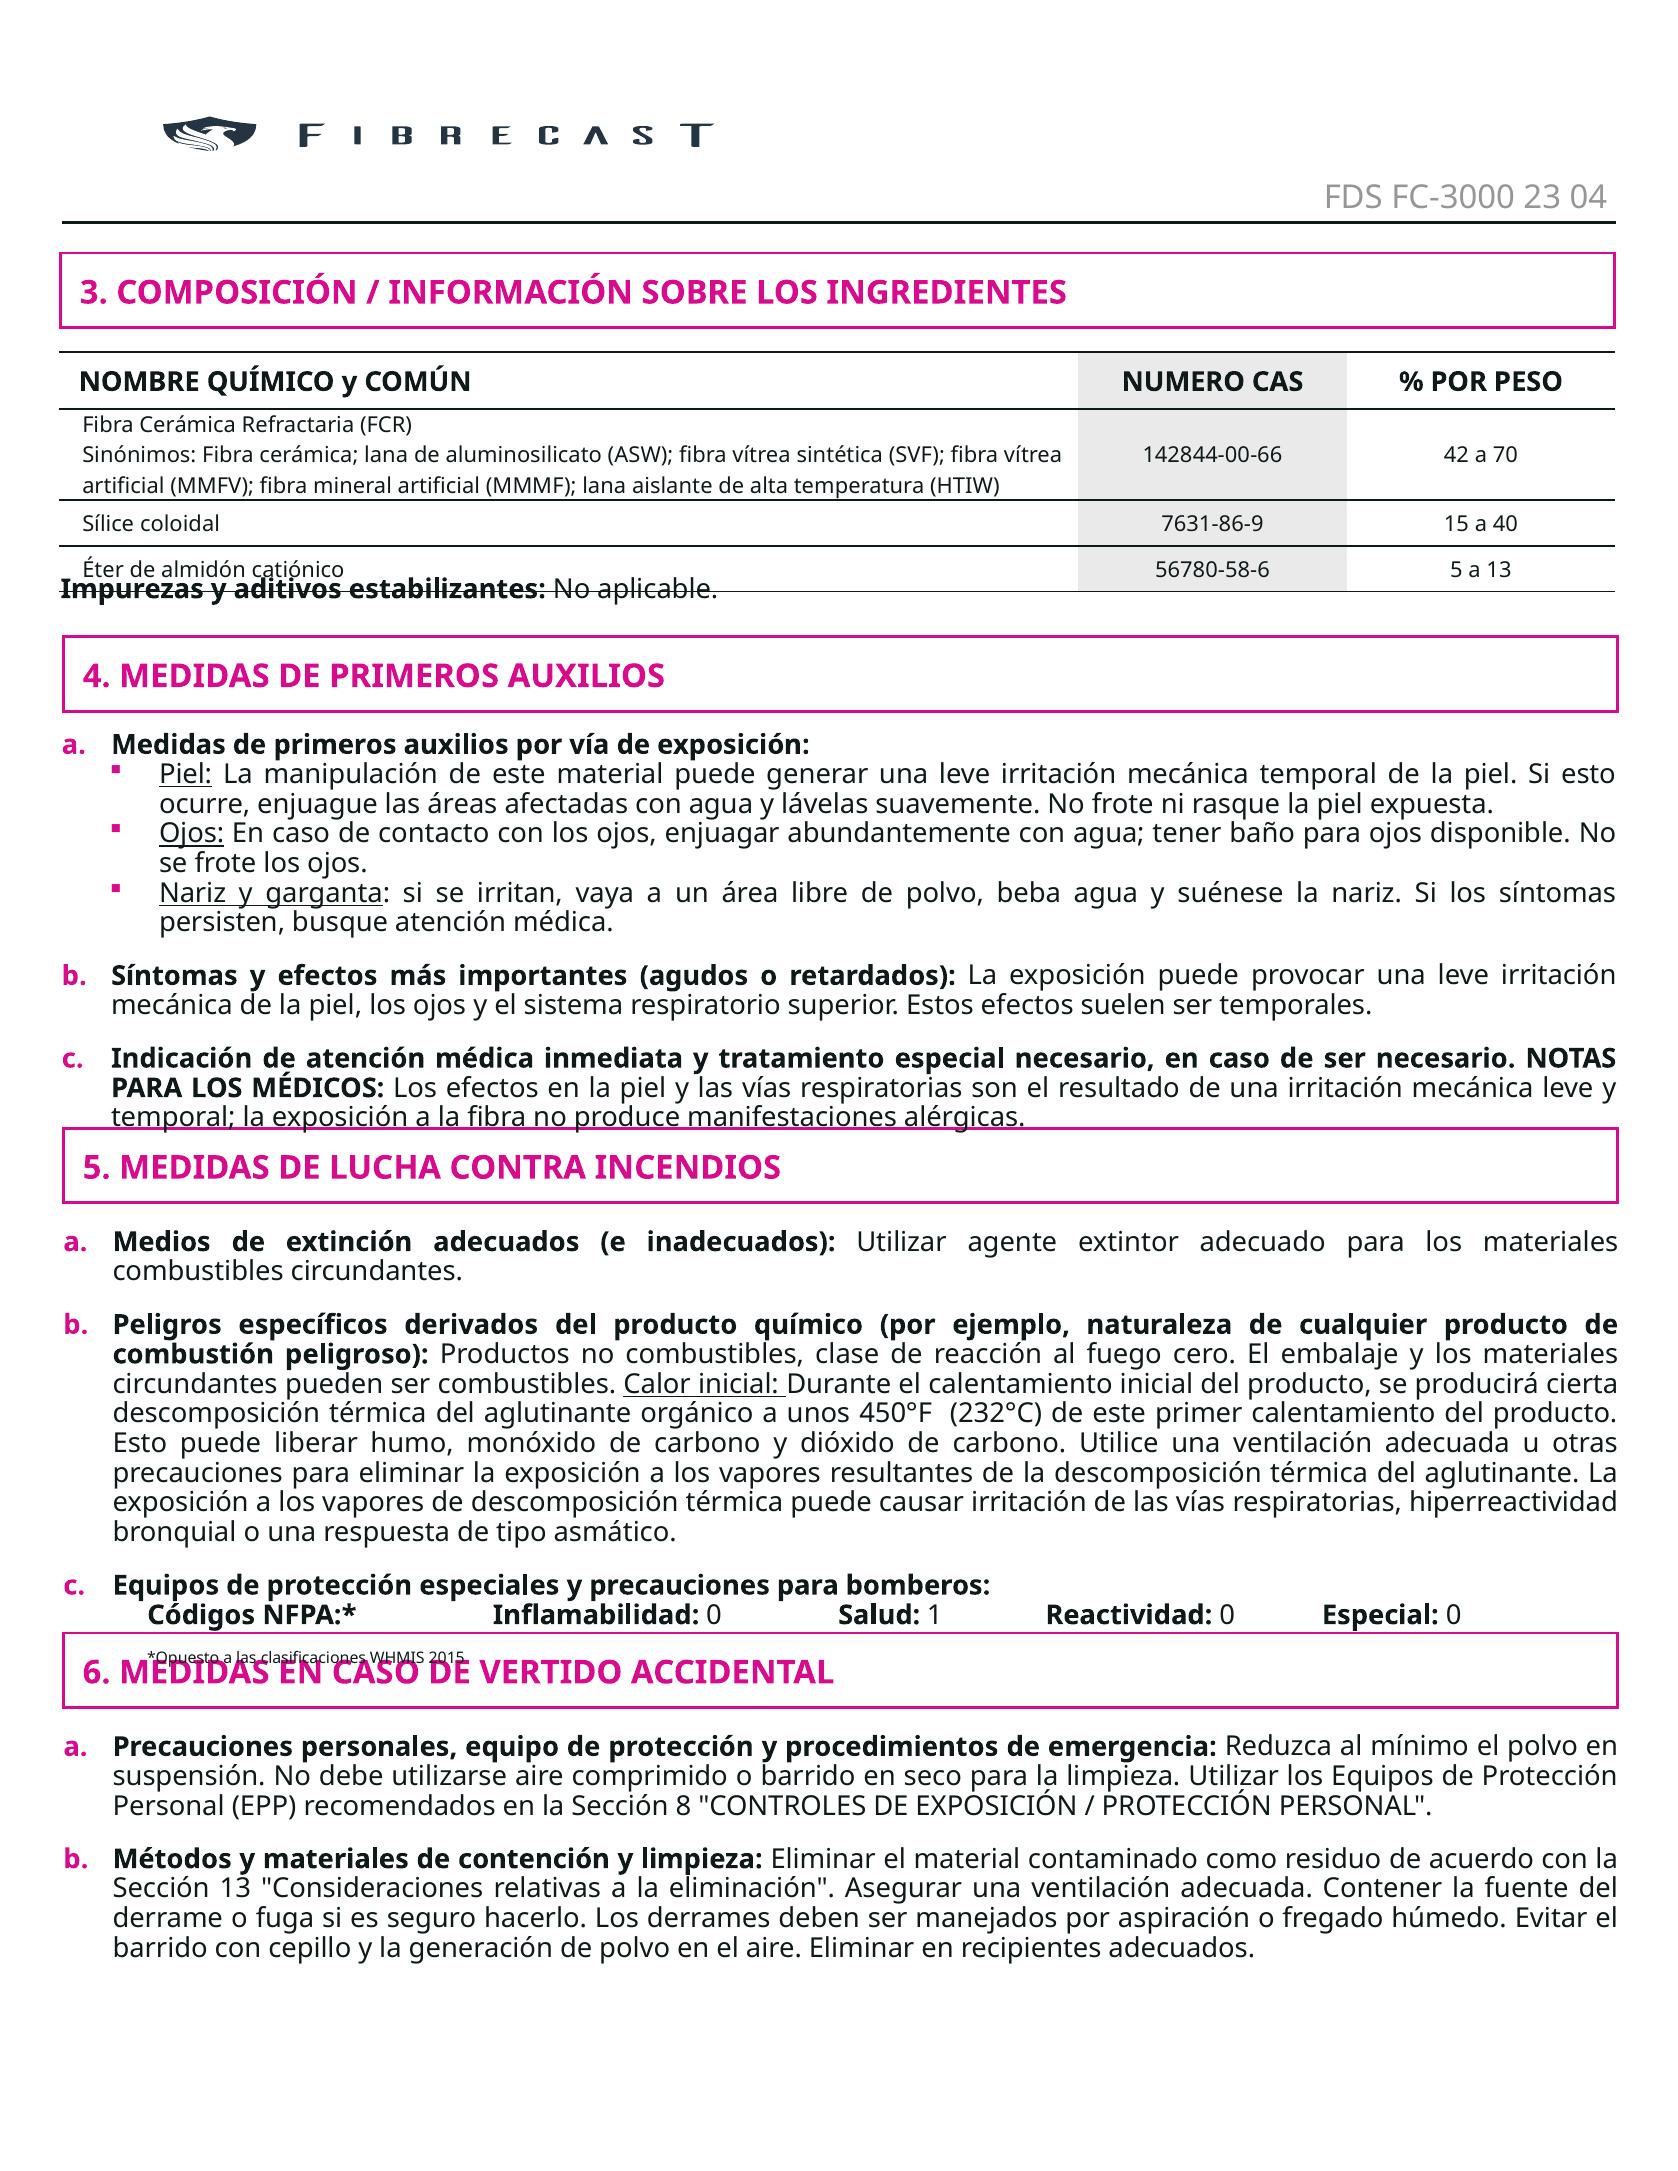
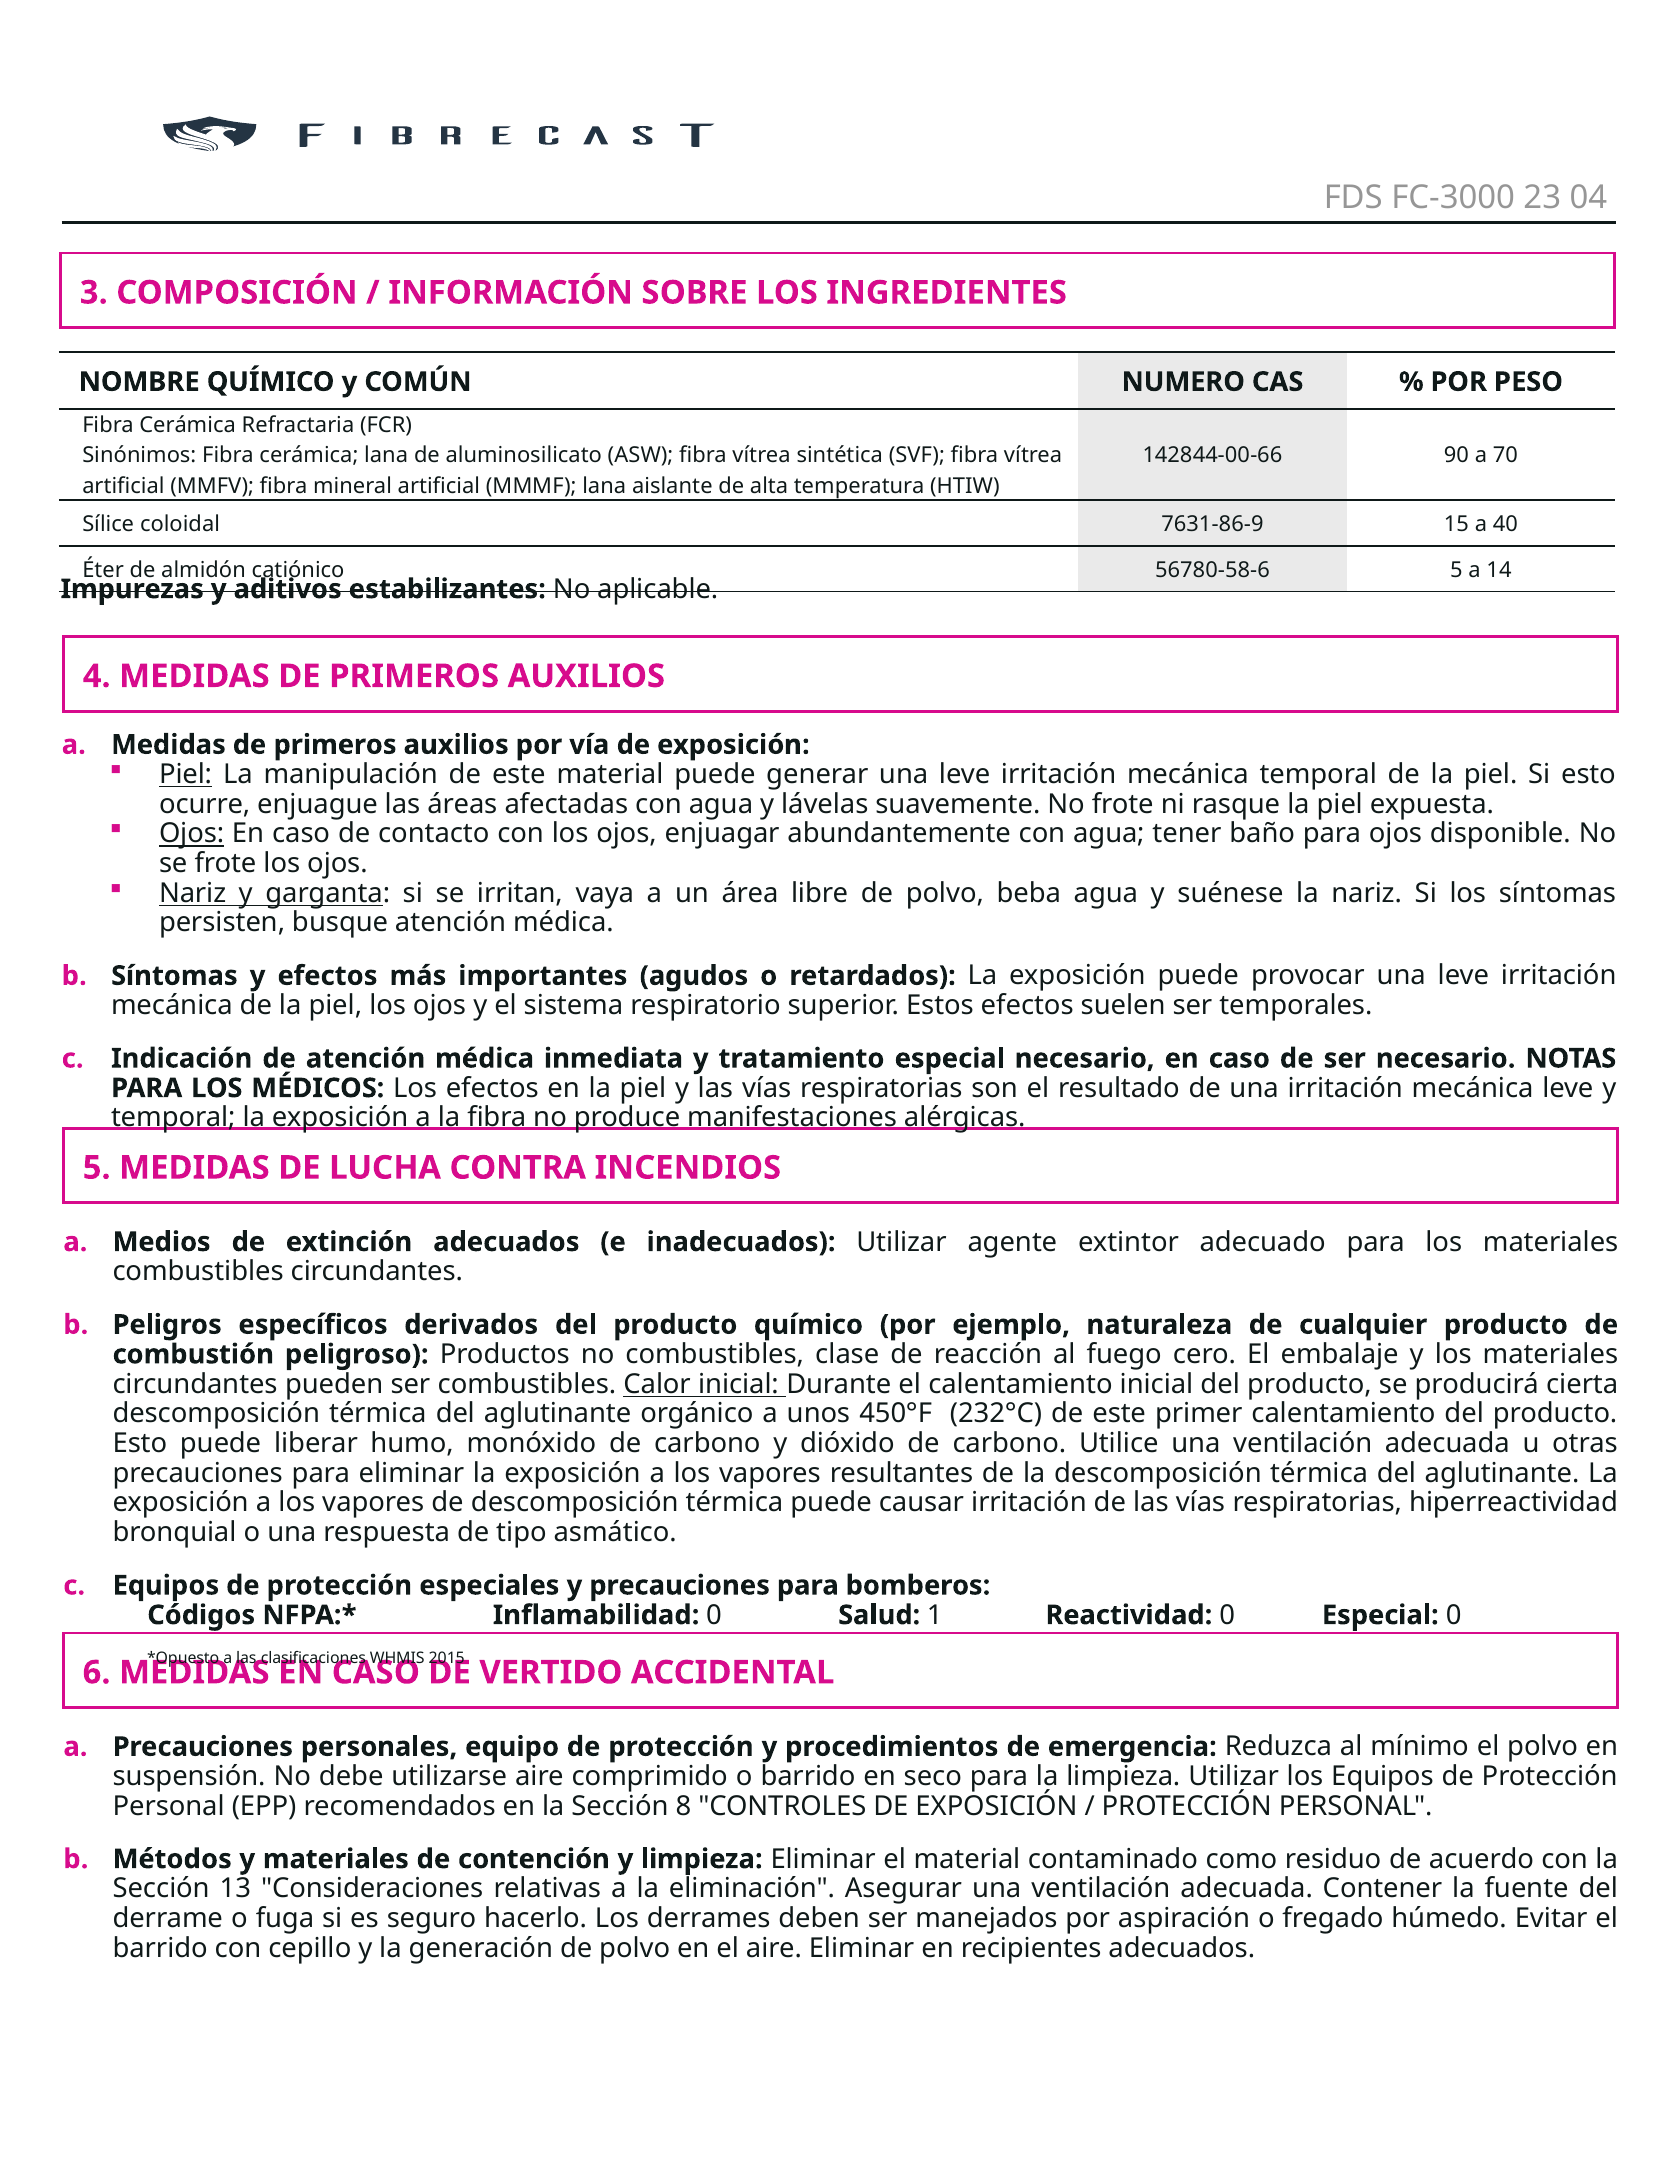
42: 42 -> 90
a 13: 13 -> 14
